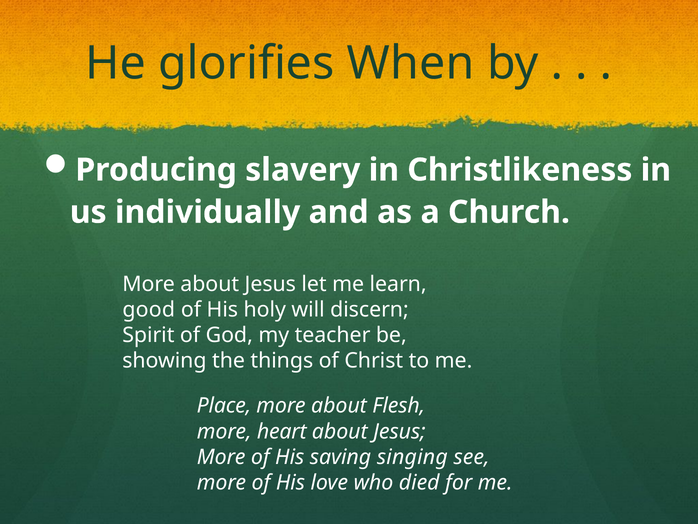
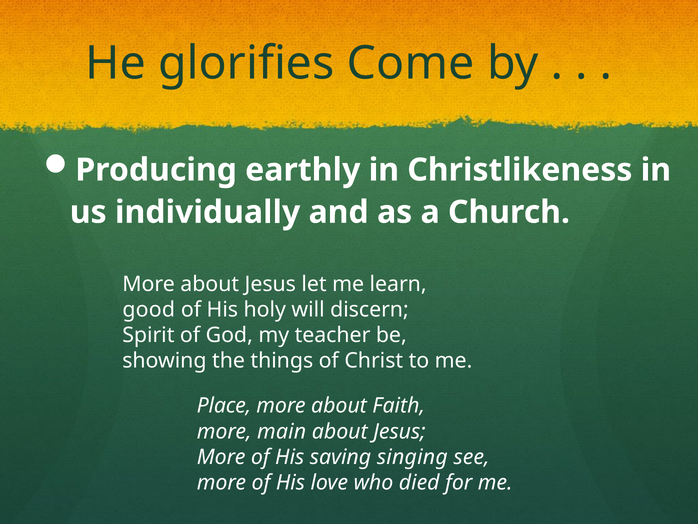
When: When -> Come
slavery: slavery -> earthly
Flesh: Flesh -> Faith
heart: heart -> main
